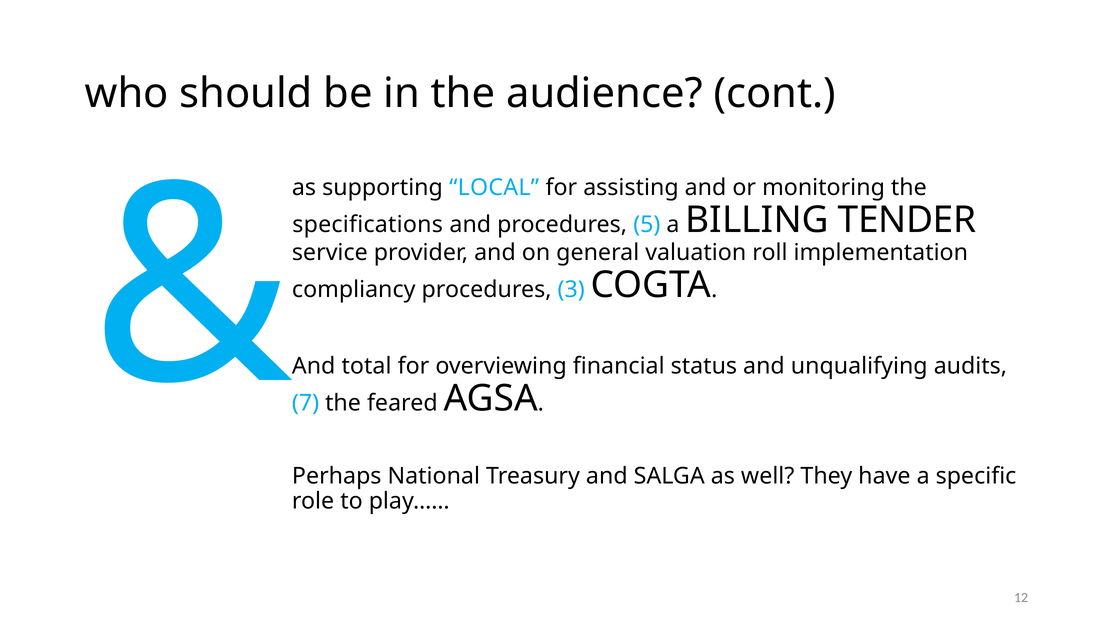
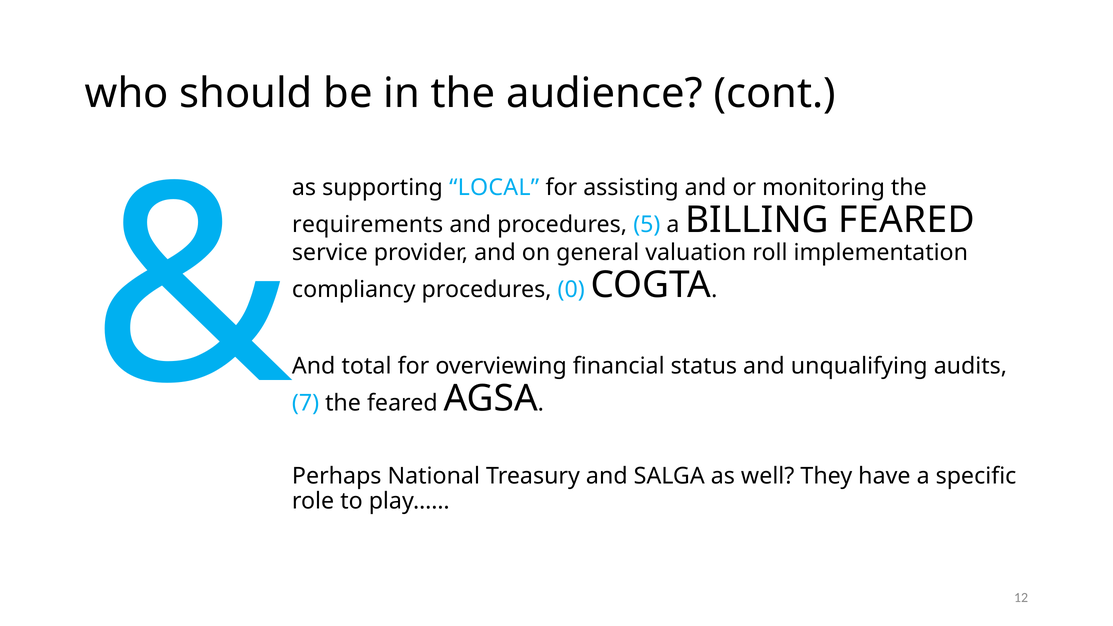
specifications: specifications -> requirements
BILLING TENDER: TENDER -> FEARED
3: 3 -> 0
